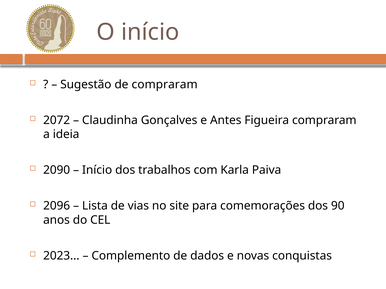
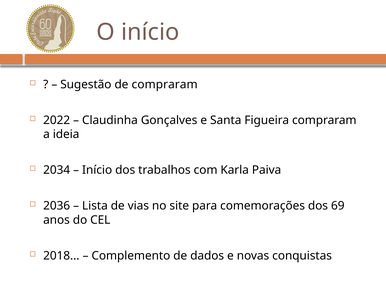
2072: 2072 -> 2022
Antes: Antes -> Santa
2090: 2090 -> 2034
2096: 2096 -> 2036
90: 90 -> 69
2023: 2023 -> 2018
